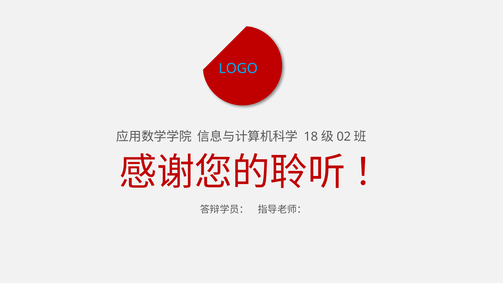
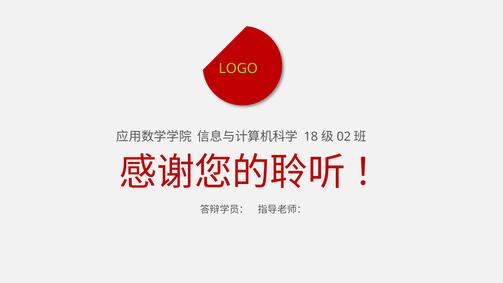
LOGO colour: light blue -> light green
